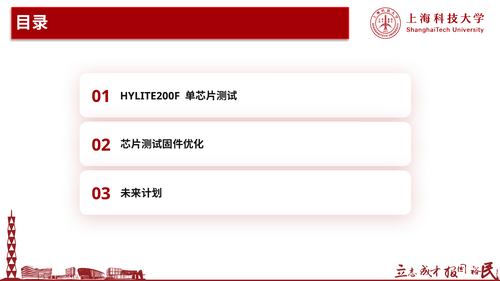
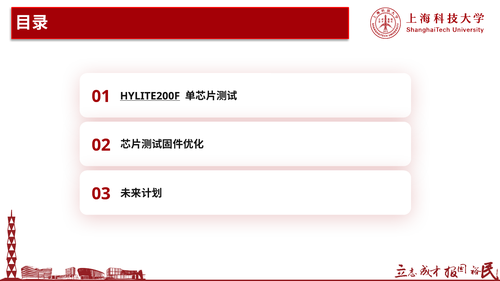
HYLITE200F underline: none -> present
